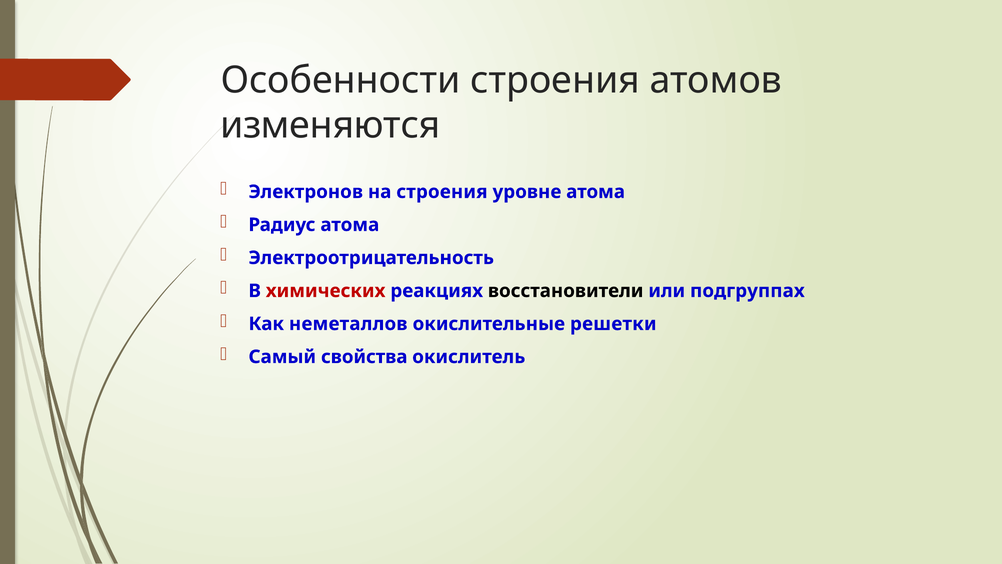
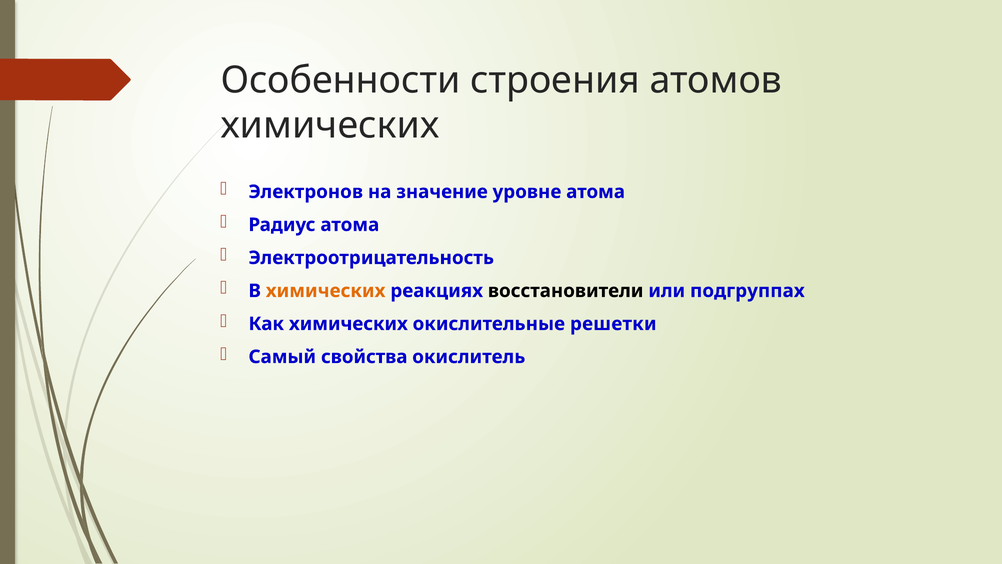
изменяются at (330, 125): изменяются -> химических
на строения: строения -> значение
химических at (326, 291) colour: red -> orange
Как неметаллов: неметаллов -> химических
